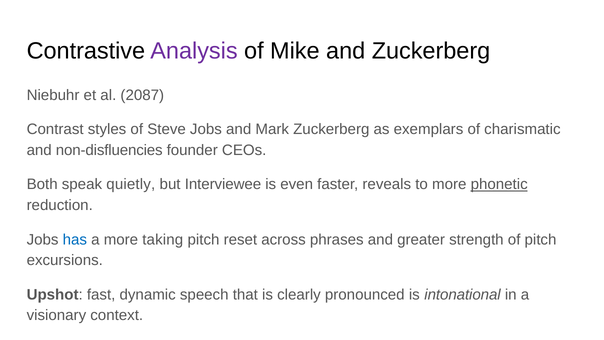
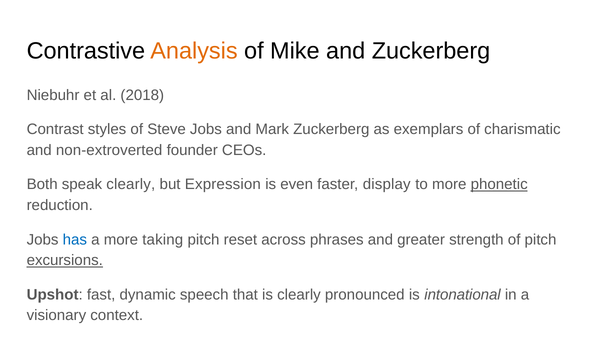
Analysis colour: purple -> orange
2087: 2087 -> 2018
non-disfluencies: non-disfluencies -> non-extroverted
speak quietly: quietly -> clearly
Interviewee: Interviewee -> Expression
reveals: reveals -> display
excursions underline: none -> present
